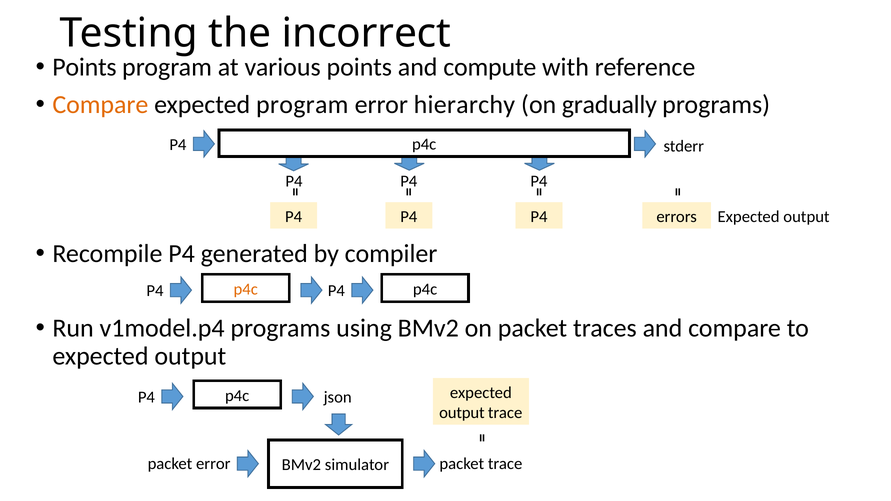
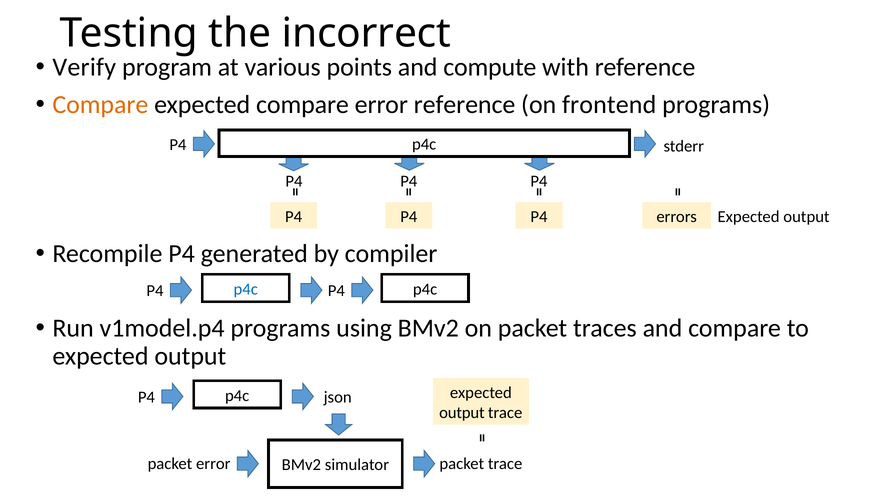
Points at (84, 67): Points -> Verify
expected program: program -> compare
error hierarchy: hierarchy -> reference
gradually: gradually -> frontend
p4c at (246, 289) colour: orange -> blue
